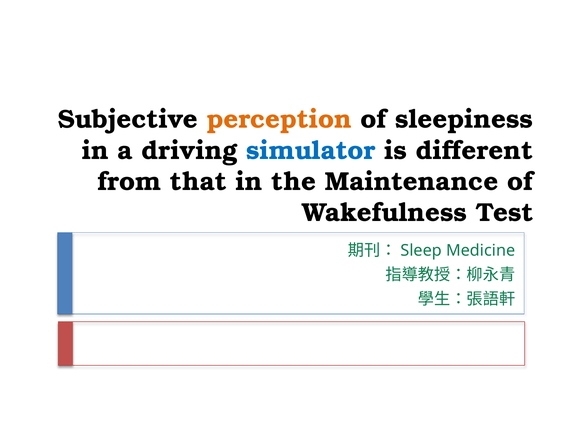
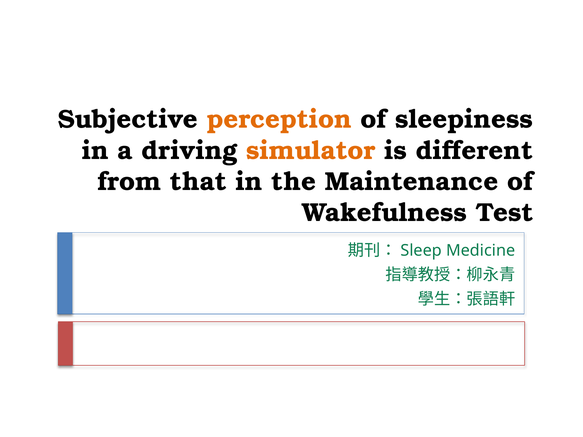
simulator colour: blue -> orange
